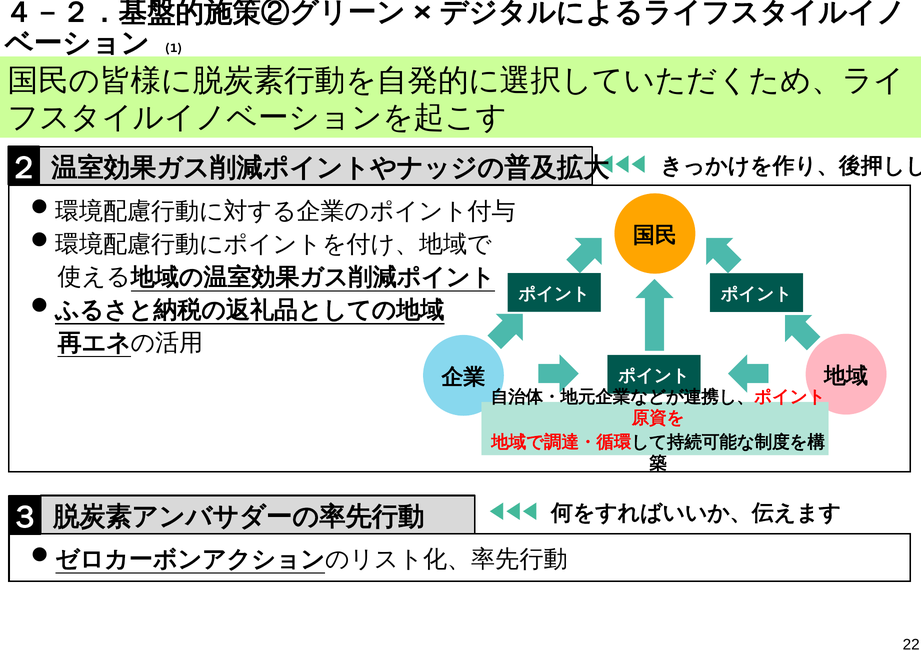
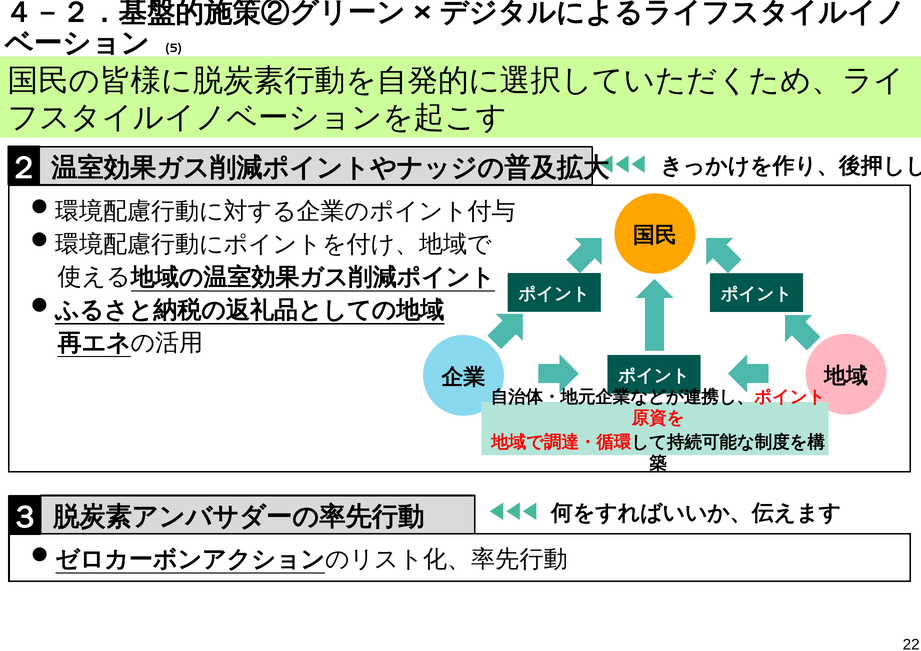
1: 1 -> 5
